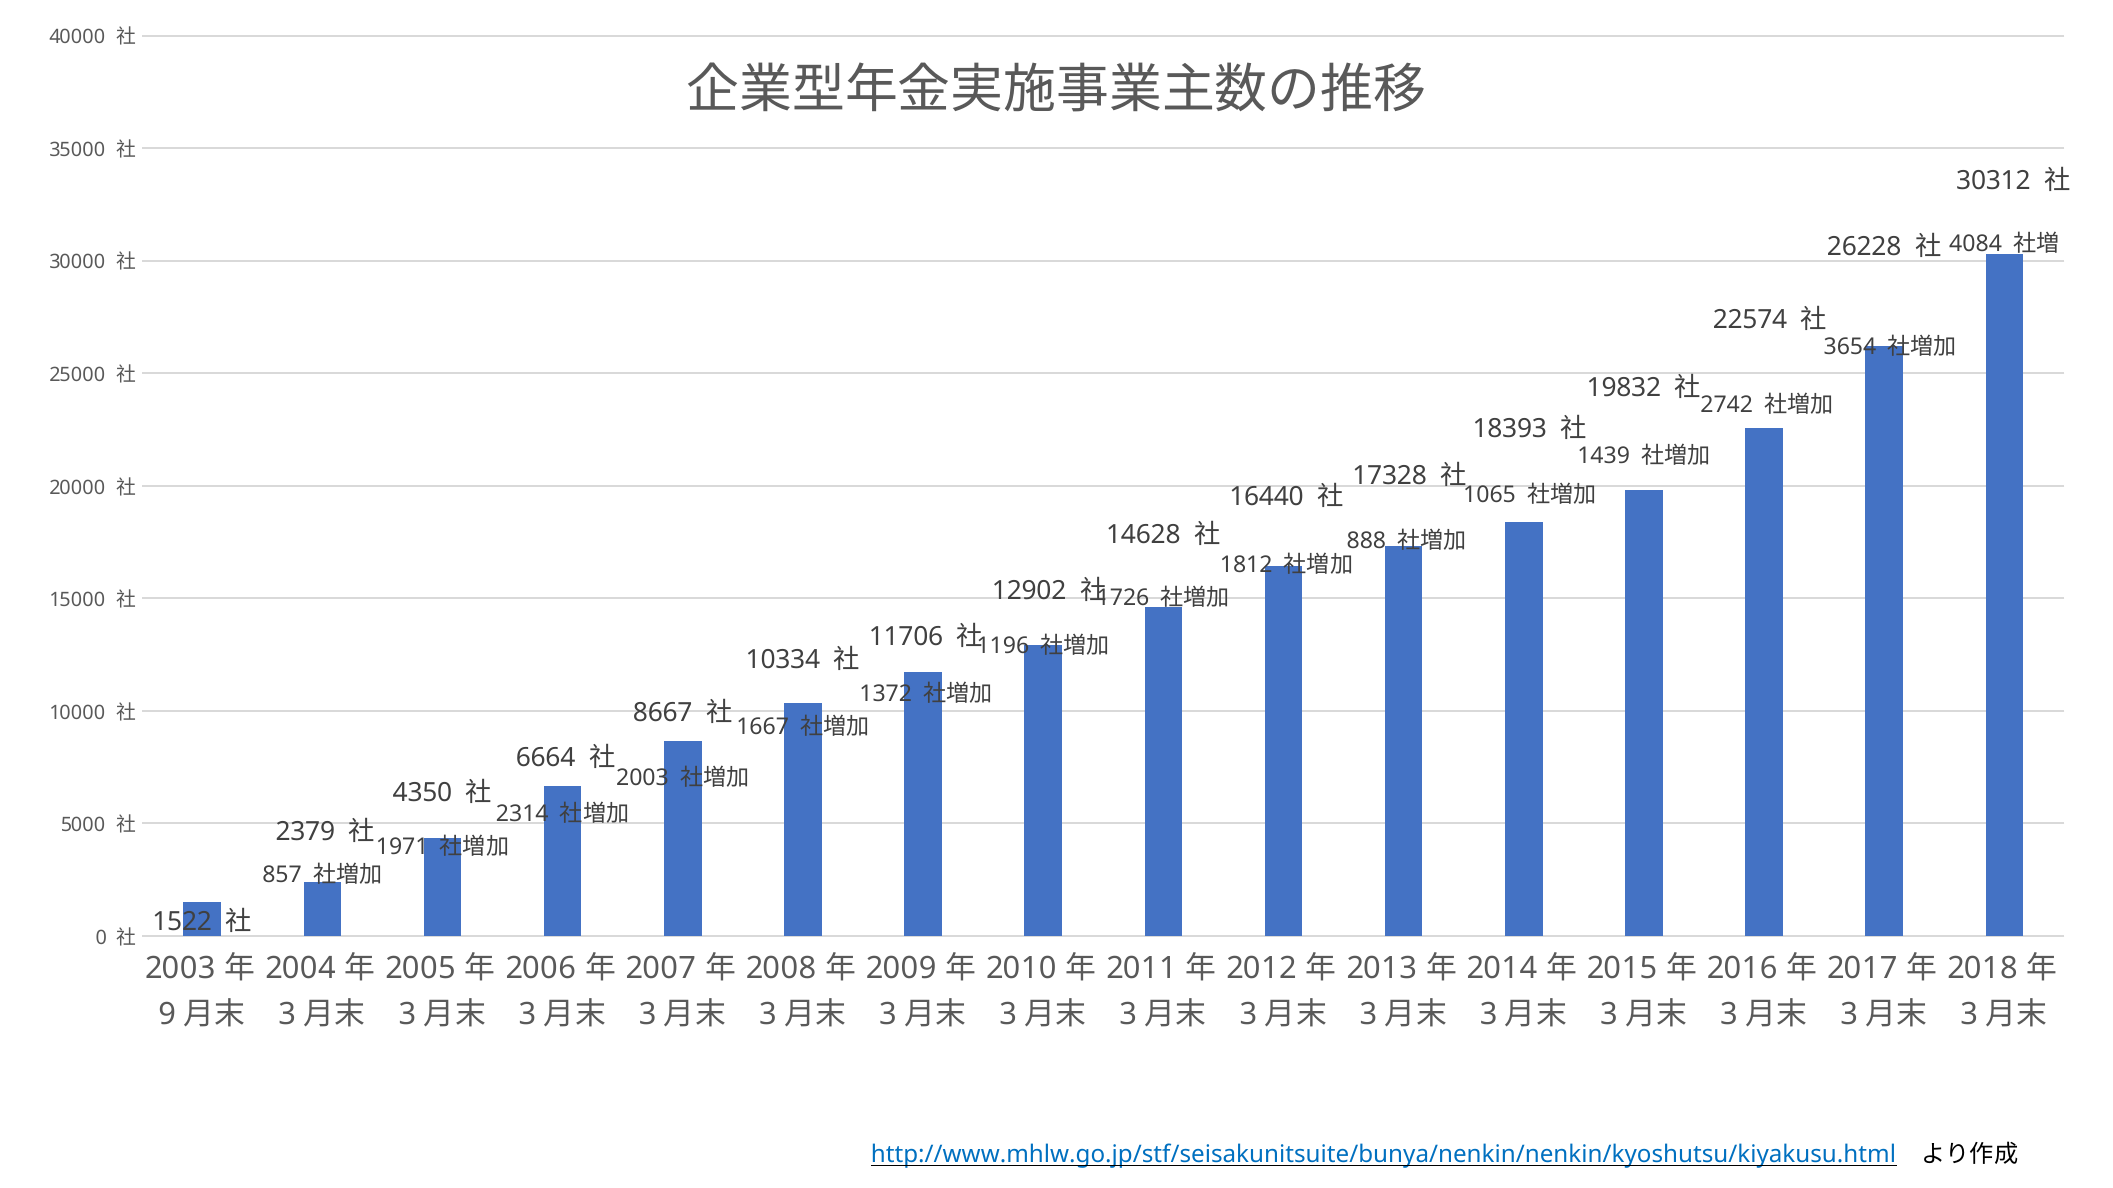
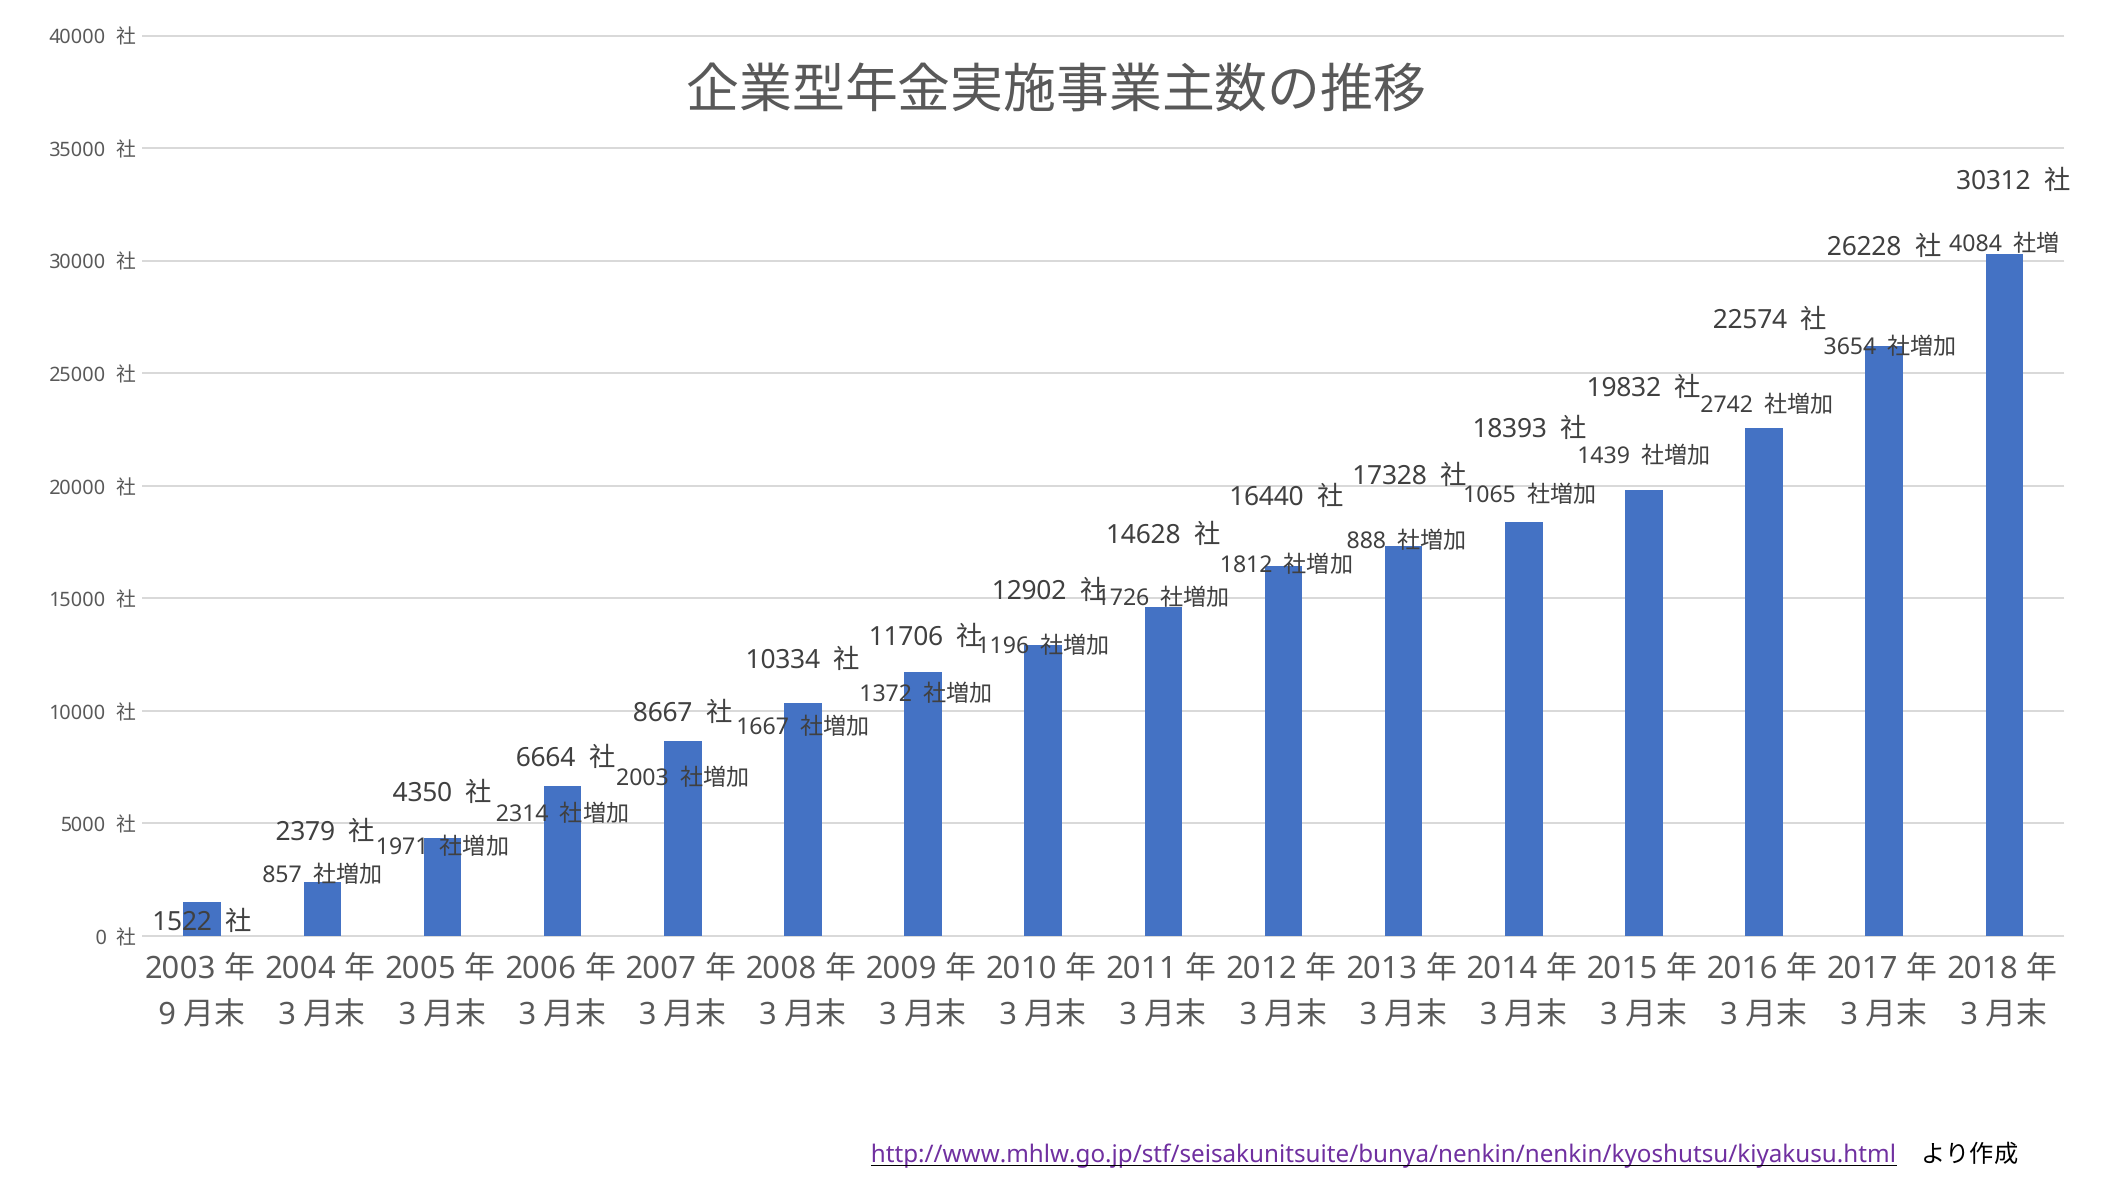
http://www.mhlw.go.jp/stf/seisakunitsuite/bunya/nenkin/nenkin/kyoshutsu/kiyakusu.html colour: blue -> purple
